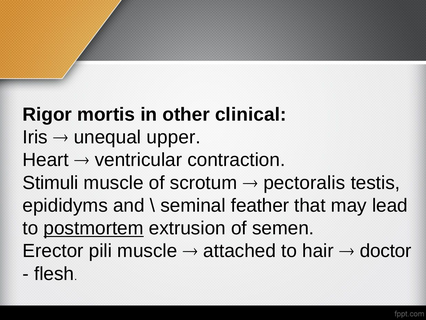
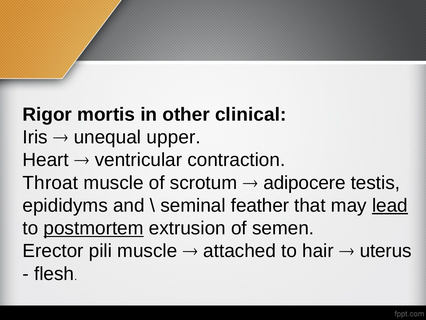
Stimuli: Stimuli -> Throat
pectoralis: pectoralis -> adipocere
lead underline: none -> present
doctor: doctor -> uterus
